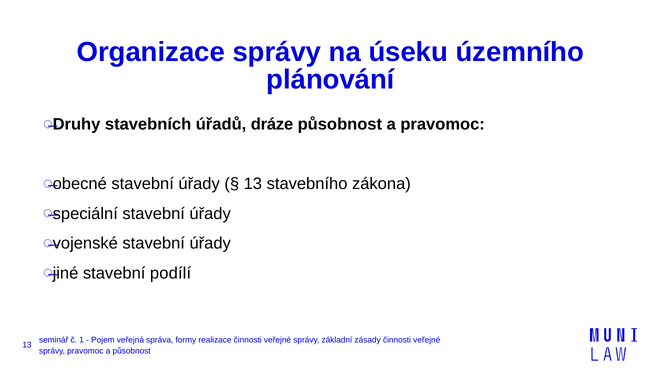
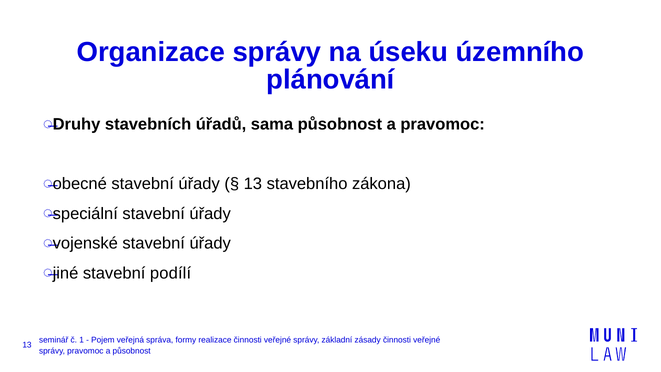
dráze: dráze -> sama
